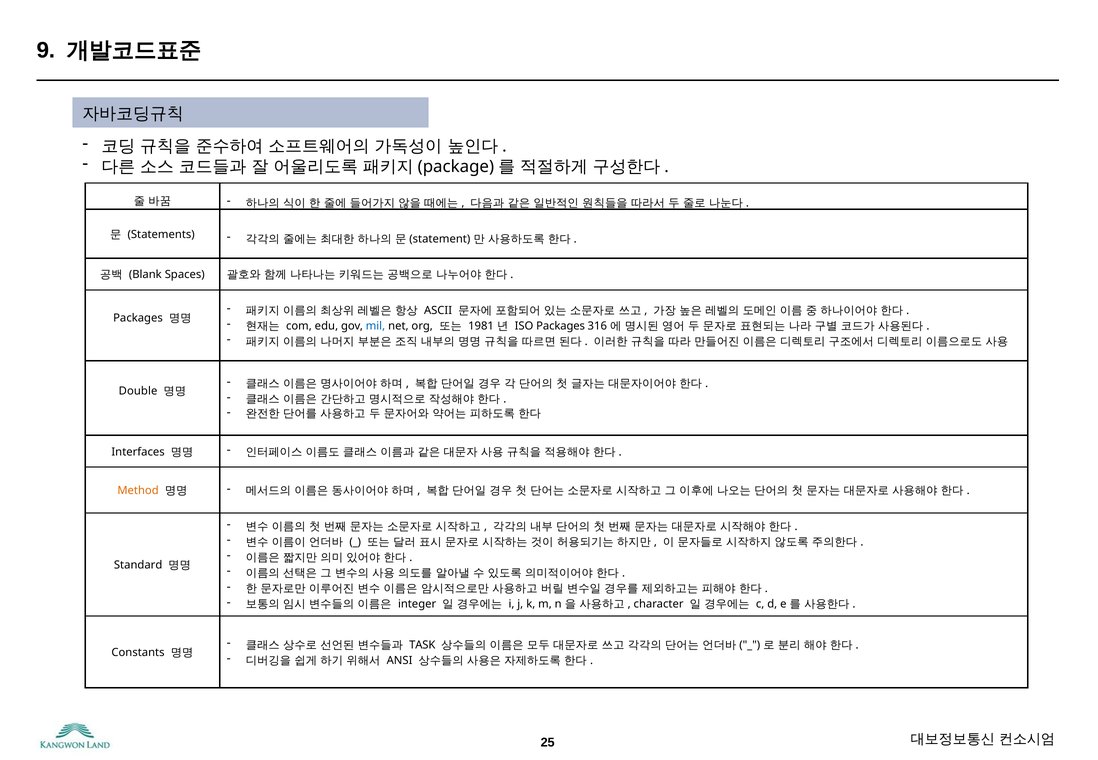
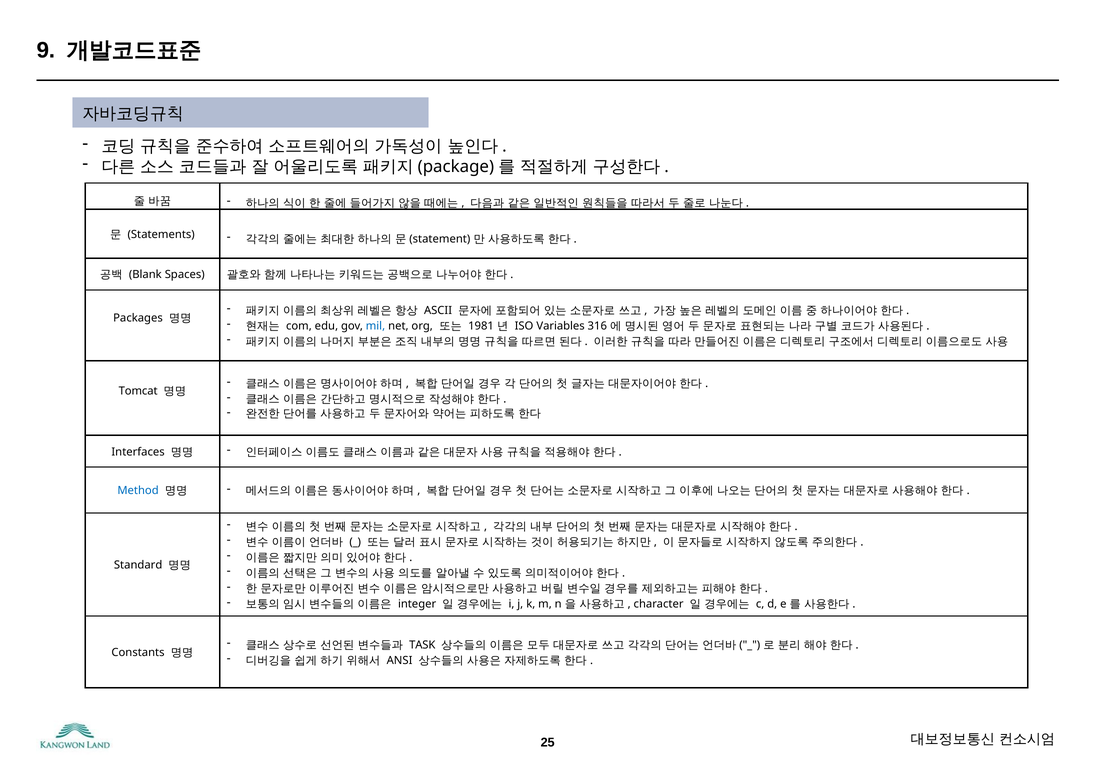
ISO Packages: Packages -> Variables
Double: Double -> Tomcat
Method colour: orange -> blue
